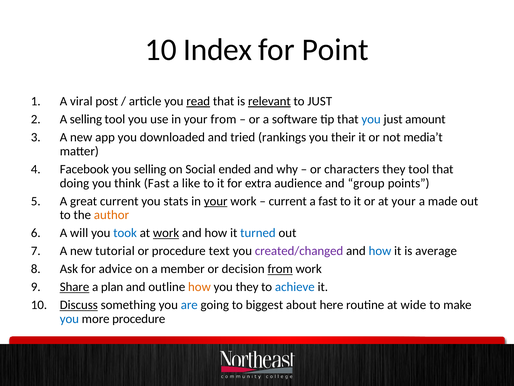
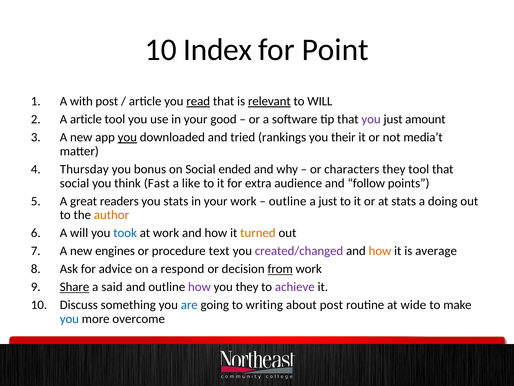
viral: viral -> with
to JUST: JUST -> WILL
A selling: selling -> article
your from: from -> good
you at (371, 119) colour: blue -> purple
you at (127, 137) underline: none -> present
Facebook: Facebook -> Thursday
you selling: selling -> bonus
doing at (74, 183): doing -> social
group: group -> follow
great current: current -> readers
your at (216, 201) underline: present -> none
current at (288, 201): current -> outline
a fast: fast -> just
at your: your -> stats
made: made -> doing
work at (166, 233) underline: present -> none
turned colour: blue -> orange
tutorial: tutorial -> engines
how at (380, 251) colour: blue -> orange
member: member -> respond
plan: plan -> said
how at (199, 287) colour: orange -> purple
achieve colour: blue -> purple
Discuss underline: present -> none
biggest: biggest -> writing
about here: here -> post
more procedure: procedure -> overcome
